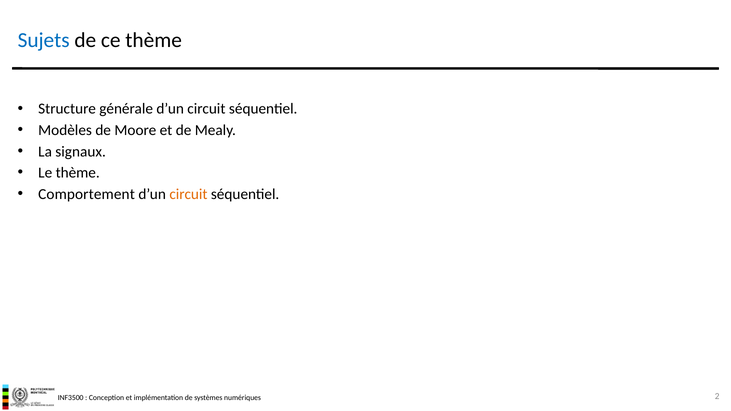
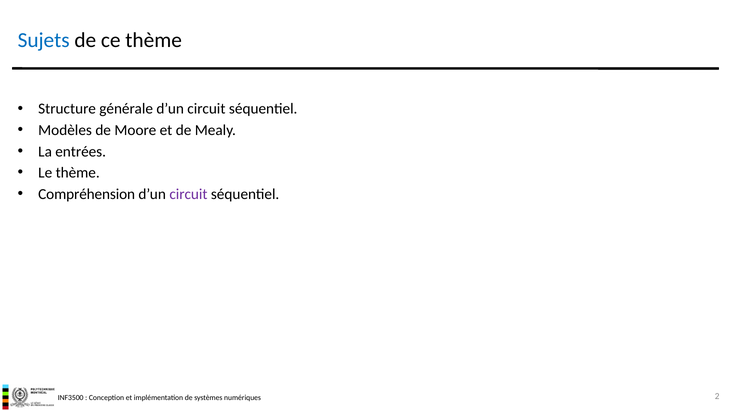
signaux: signaux -> entrées
Comportement: Comportement -> Compréhension
circuit at (188, 194) colour: orange -> purple
